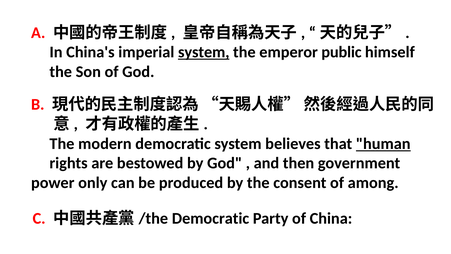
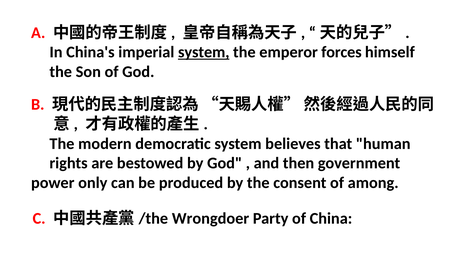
public: public -> forces
human underline: present -> none
Democratic at (211, 218): Democratic -> Wrongdoer
